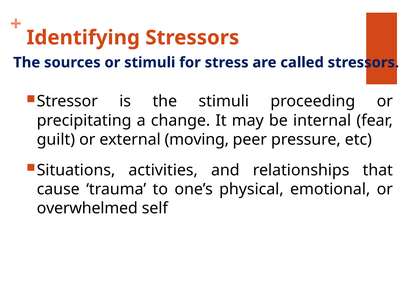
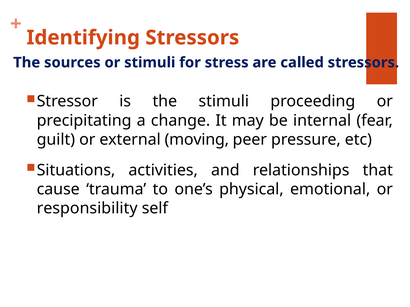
overwhelmed: overwhelmed -> responsibility
